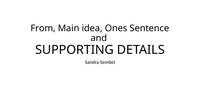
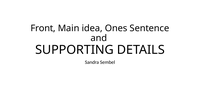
From: From -> Front
